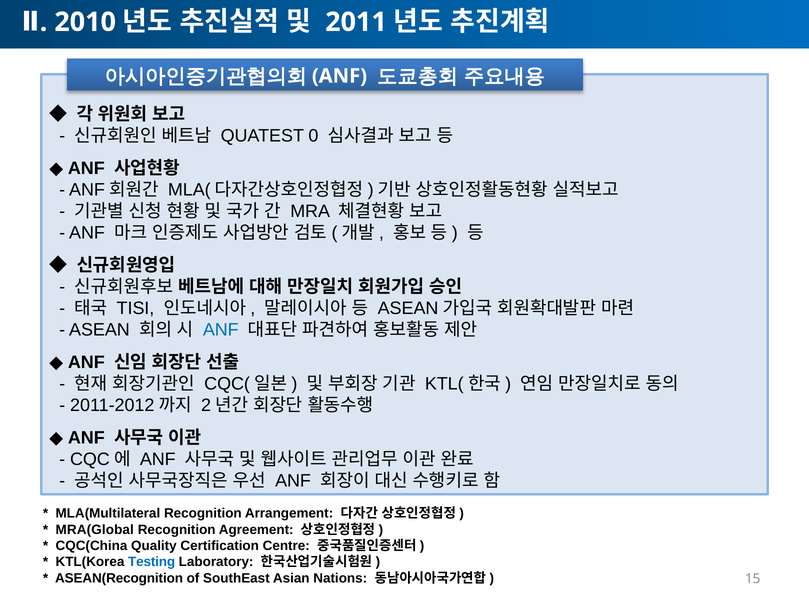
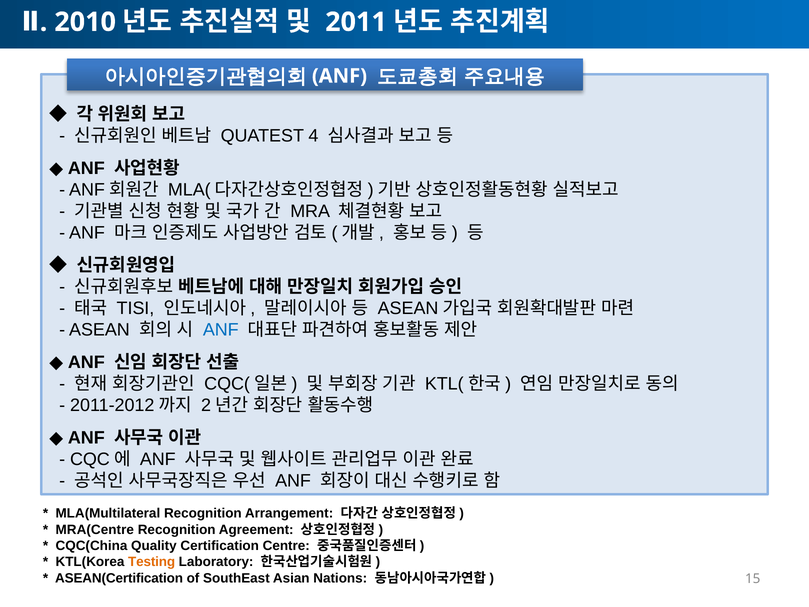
0: 0 -> 4
MRA(Global: MRA(Global -> MRA(Centre
Testing colour: blue -> orange
ASEAN(Recognition: ASEAN(Recognition -> ASEAN(Certification
